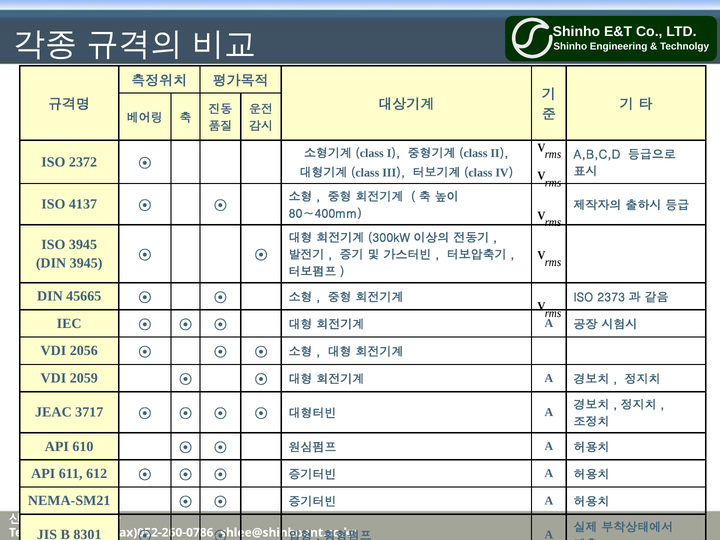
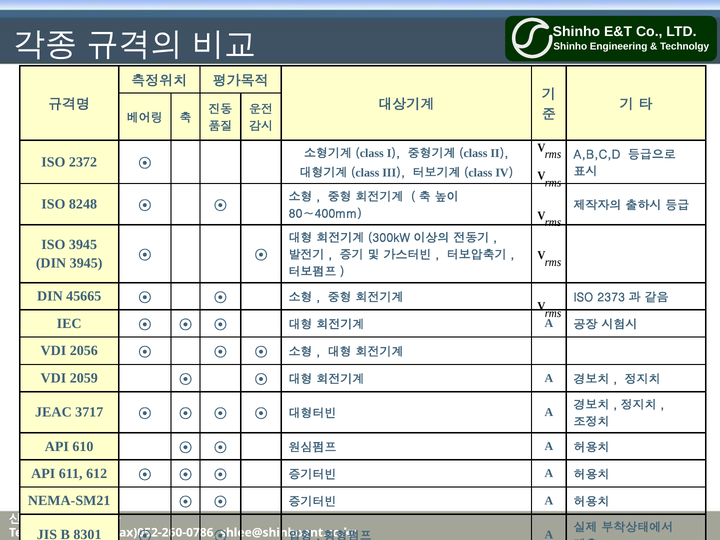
4137: 4137 -> 8248
